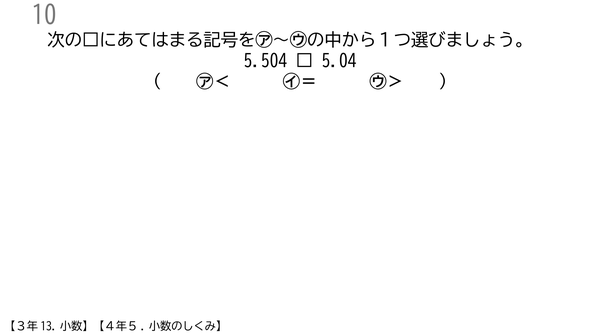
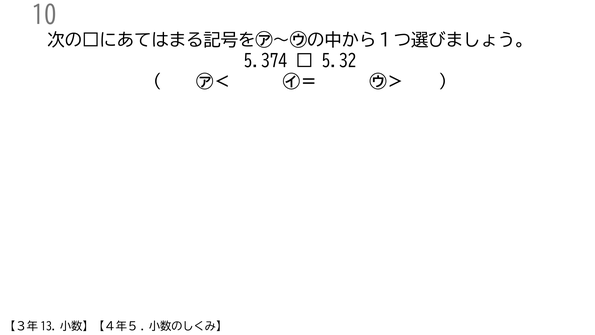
5.504: 5.504 -> 5.374
5.04: 5.04 -> 5.32
